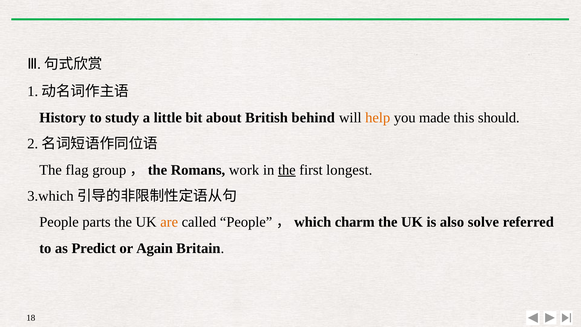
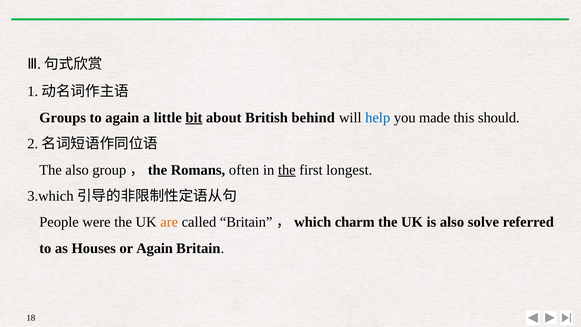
History: History -> Groups
to study: study -> again
bit underline: none -> present
help colour: orange -> blue
The flag: flag -> also
work: work -> often
parts: parts -> were
called People: People -> Britain
Predict: Predict -> Houses
